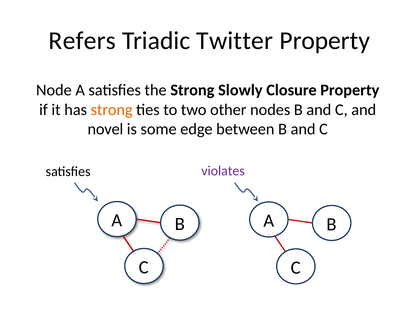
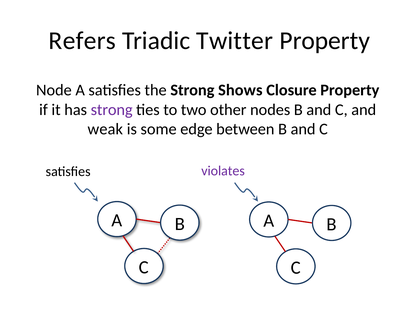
Slowly: Slowly -> Shows
strong at (112, 109) colour: orange -> purple
novel: novel -> weak
